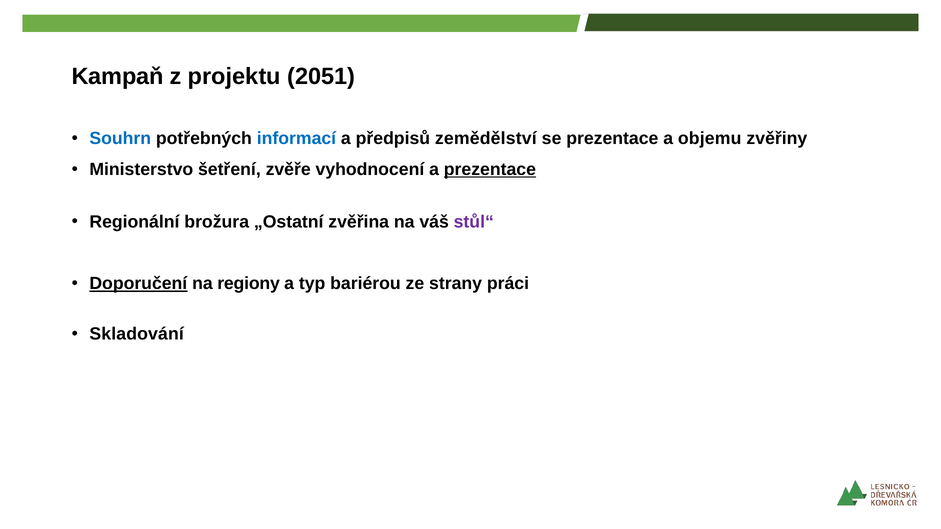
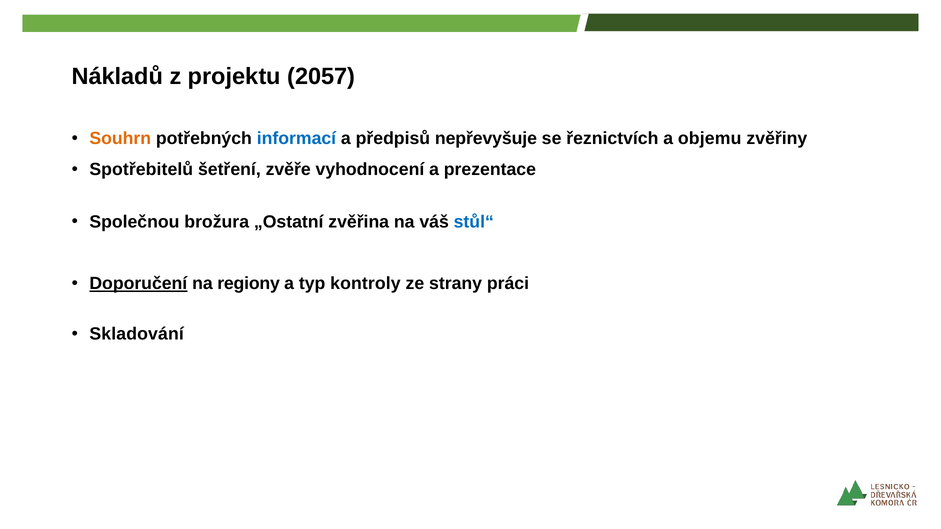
Kampaň: Kampaň -> Nákladů
2051: 2051 -> 2057
Souhrn colour: blue -> orange
zemědělství: zemědělství -> nepřevyšuje
se prezentace: prezentace -> řeznictvích
Ministerstvo: Ministerstvo -> Spotřebitelů
prezentace at (490, 170) underline: present -> none
Regionální: Regionální -> Společnou
stůl“ colour: purple -> blue
bariérou: bariérou -> kontroly
